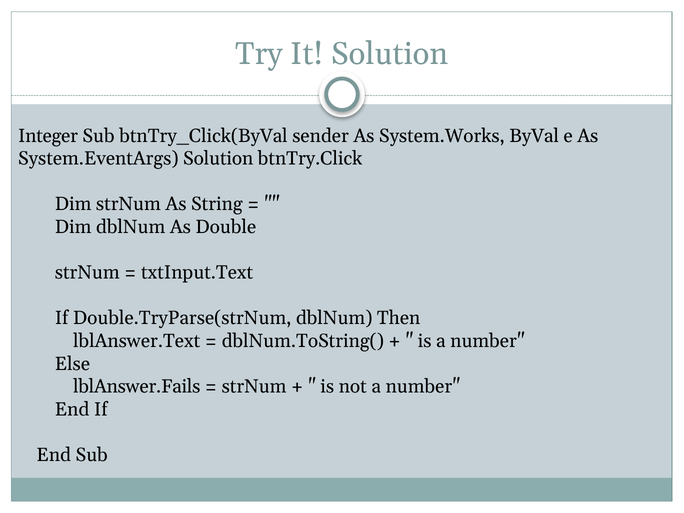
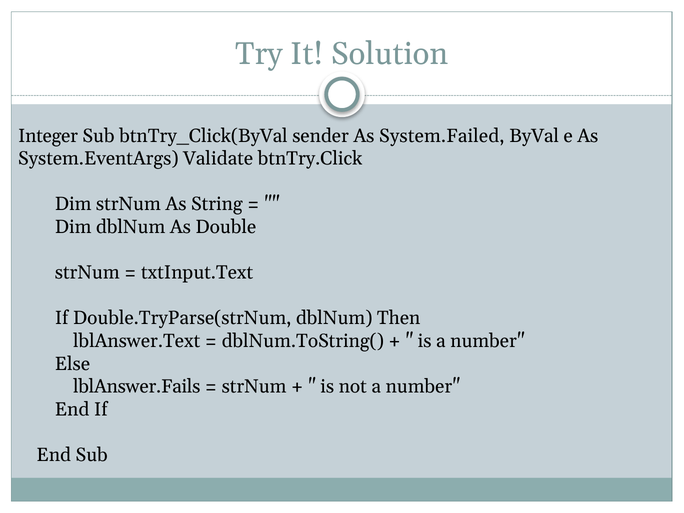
System.Works: System.Works -> System.Failed
System.EventArgs Solution: Solution -> Validate
